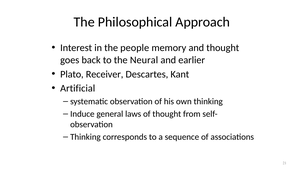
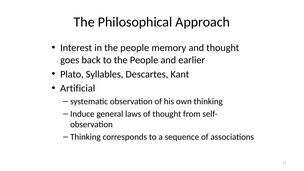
to the Neural: Neural -> People
Receiver: Receiver -> Syllables
